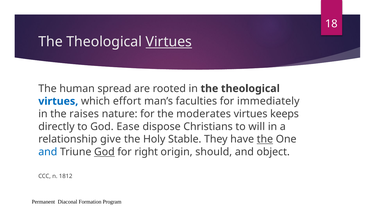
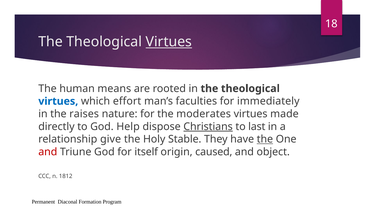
spread: spread -> means
keeps: keeps -> made
Ease: Ease -> Help
Christians underline: none -> present
will: will -> last
and at (48, 152) colour: blue -> red
God at (104, 152) underline: present -> none
right: right -> itself
should: should -> caused
